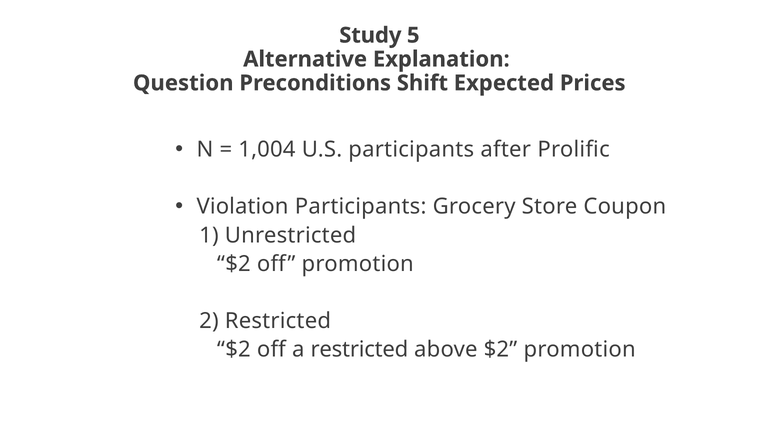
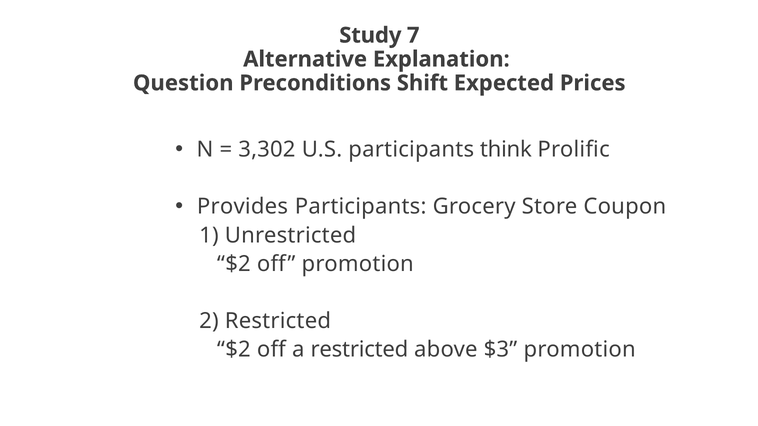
5: 5 -> 7
1,004: 1,004 -> 3,302
after: after -> think
Violation: Violation -> Provides
above $2: $2 -> $3
